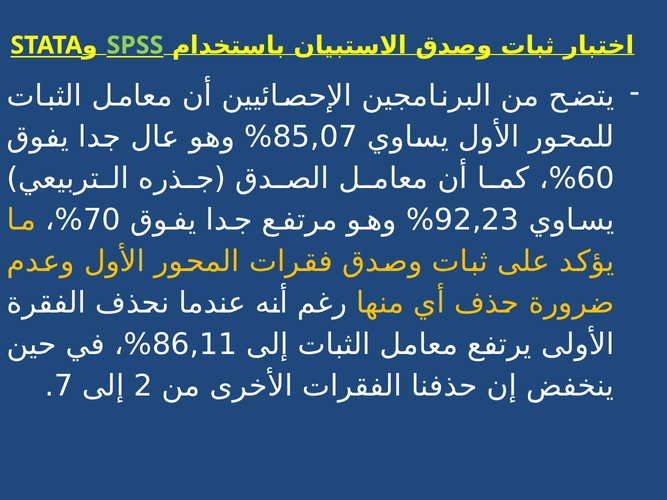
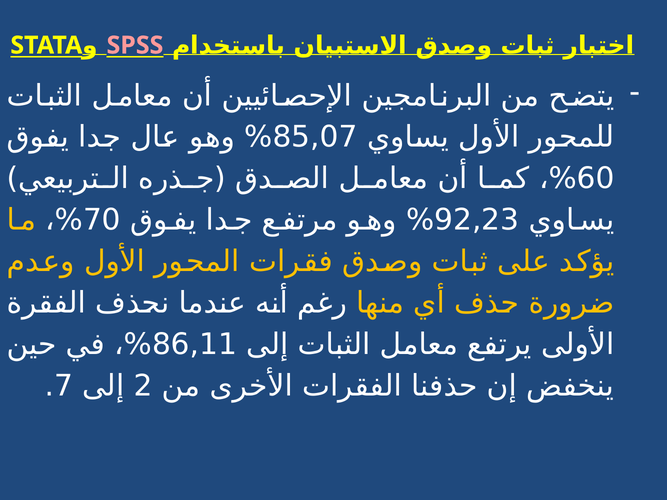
SPSS colour: light green -> pink
